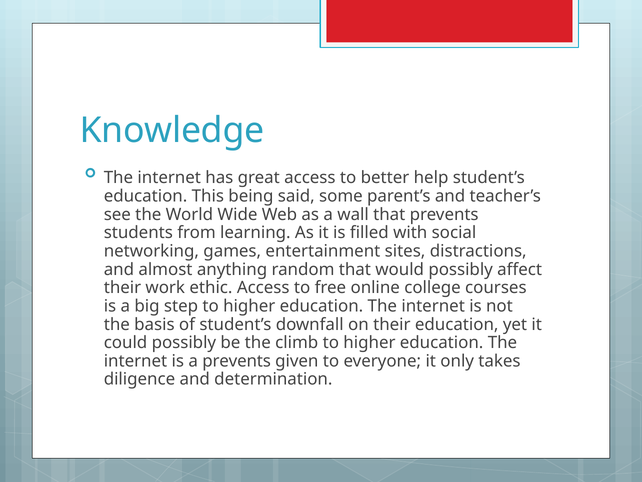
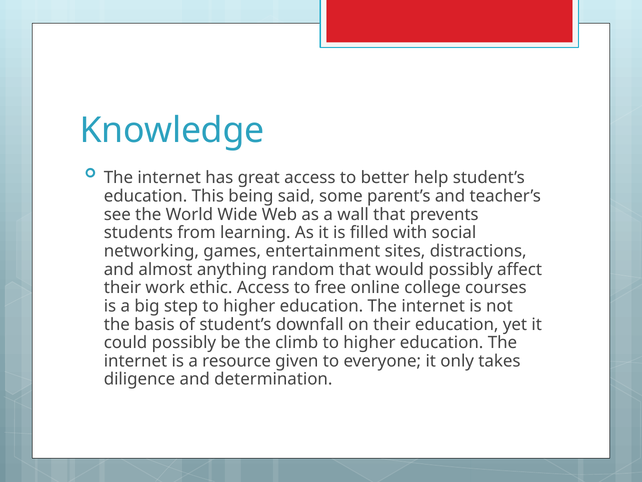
a prevents: prevents -> resource
